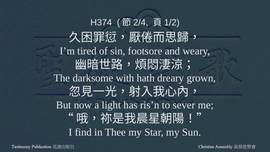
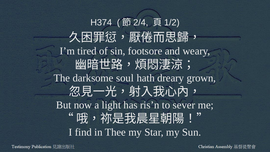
with: with -> soul
